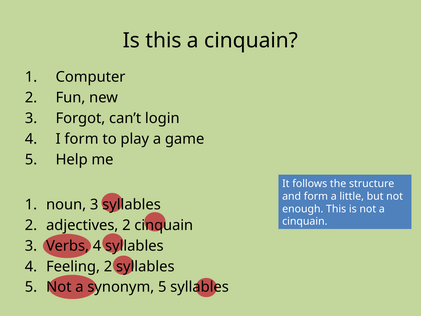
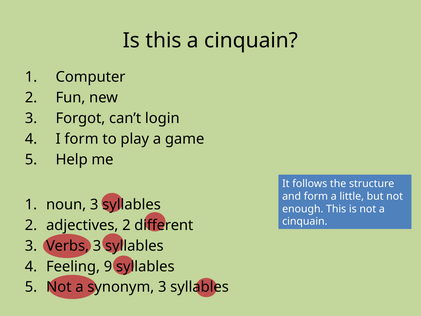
2 cinquain: cinquain -> different
Verbs 4: 4 -> 3
Feeling 2: 2 -> 9
synonym 5: 5 -> 3
